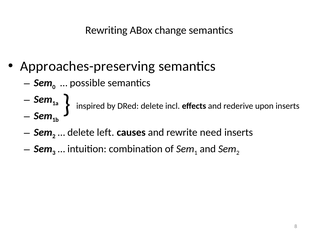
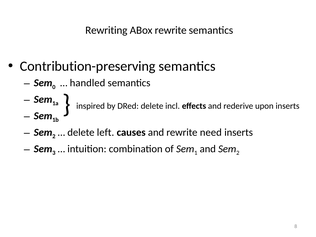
ABox change: change -> rewrite
Approaches-preserving: Approaches-preserving -> Contribution-preserving
possible: possible -> handled
